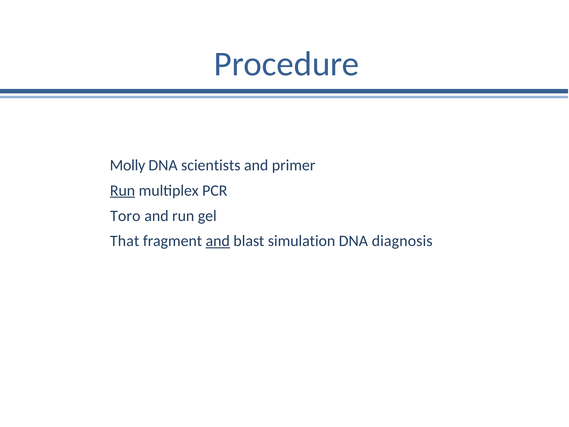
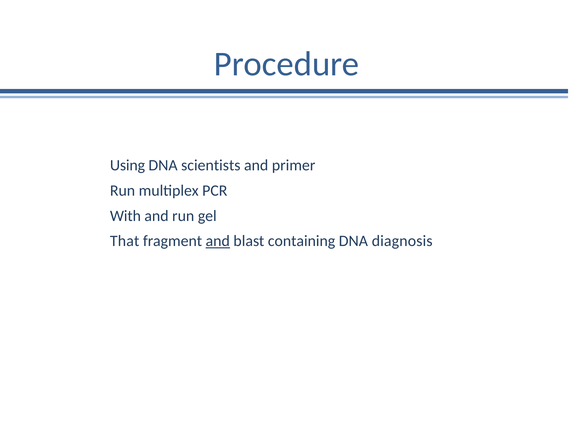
Molly: Molly -> Using
Run at (123, 190) underline: present -> none
Toro: Toro -> With
simulation: simulation -> containing
